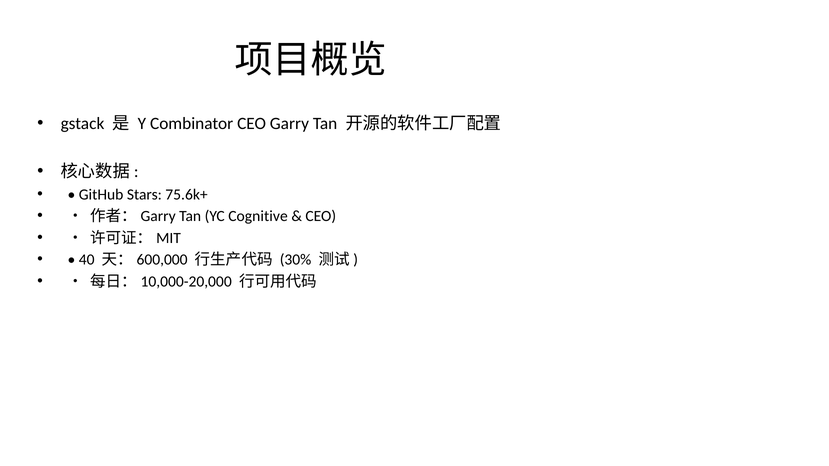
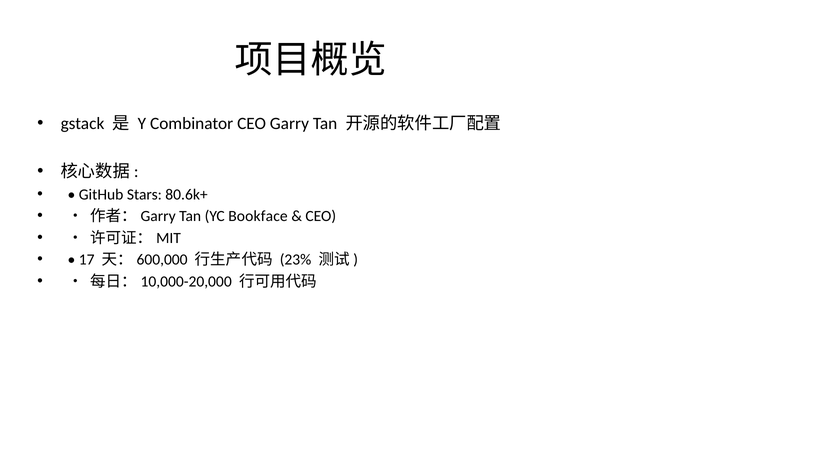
75.6k+: 75.6k+ -> 80.6k+
Cognitive: Cognitive -> Bookface
40: 40 -> 17
30%: 30% -> 23%
